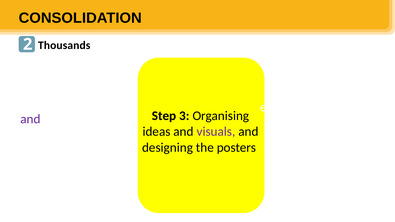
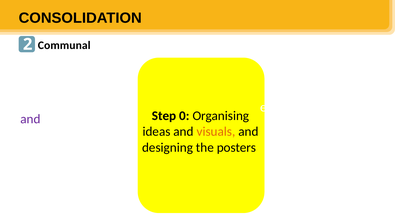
Thousands: Thousands -> Communal
3 at (184, 116): 3 -> 0
visuals colour: purple -> orange
